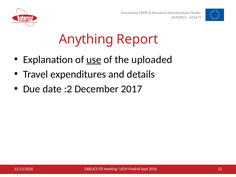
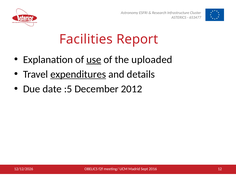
Anything: Anything -> Facilities
expenditures underline: none -> present
:2: :2 -> :5
2017: 2017 -> 2012
